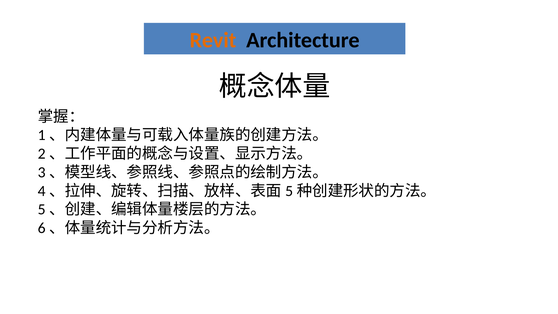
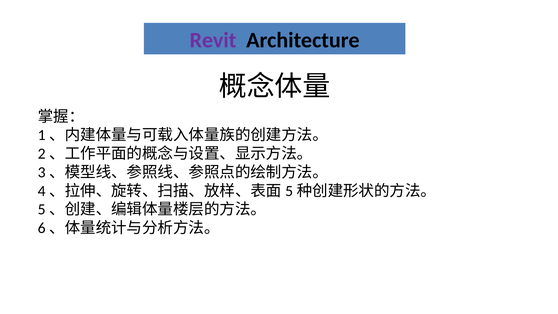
Revit colour: orange -> purple
